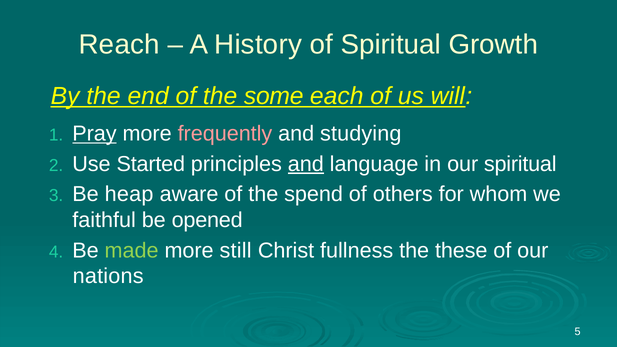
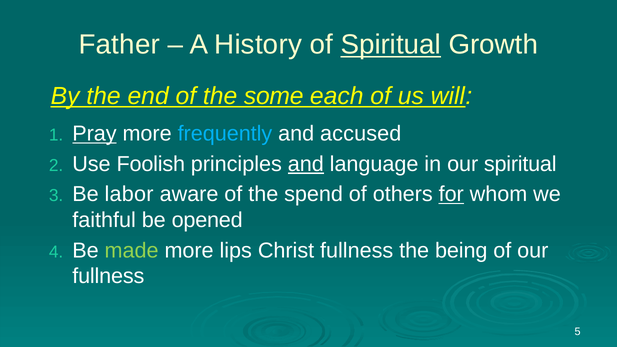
Reach: Reach -> Father
Spiritual at (391, 45) underline: none -> present
frequently colour: pink -> light blue
studying: studying -> accused
Started: Started -> Foolish
heap: heap -> labor
for underline: none -> present
still: still -> lips
these: these -> being
nations at (108, 276): nations -> fullness
